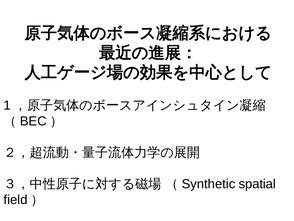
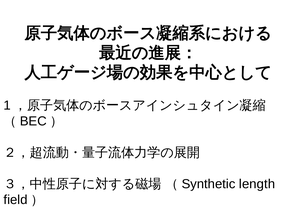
spatial: spatial -> length
